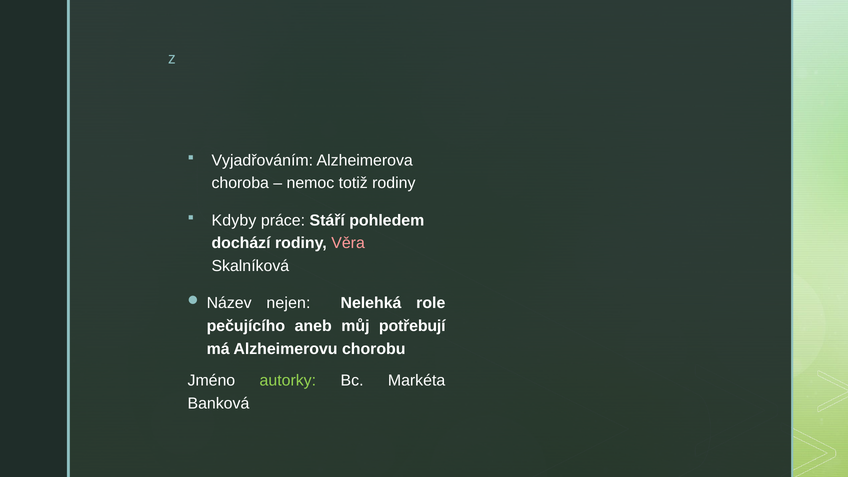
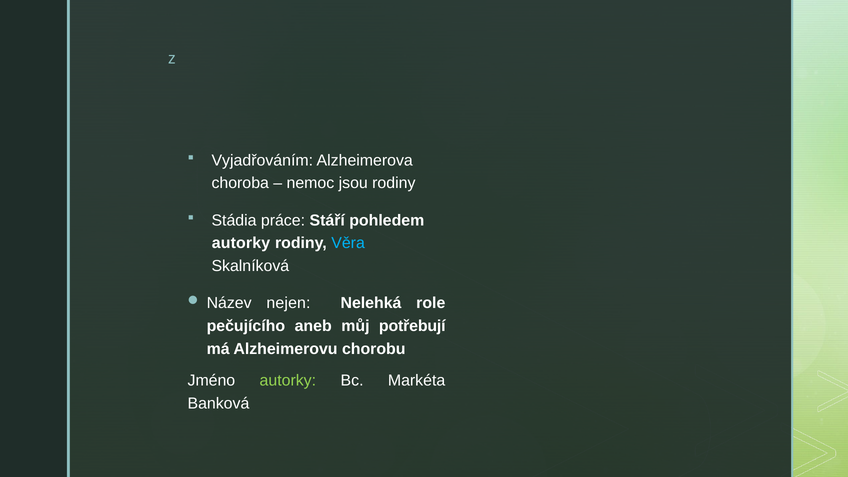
totiž: totiž -> jsou
Kdyby: Kdyby -> Stádia
dochází at (241, 243): dochází -> autorky
Věra colour: pink -> light blue
